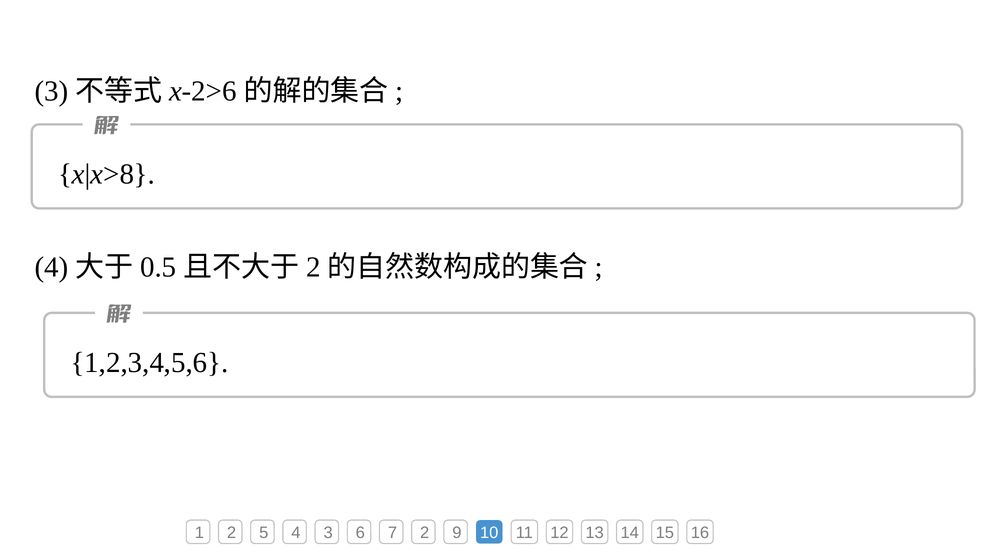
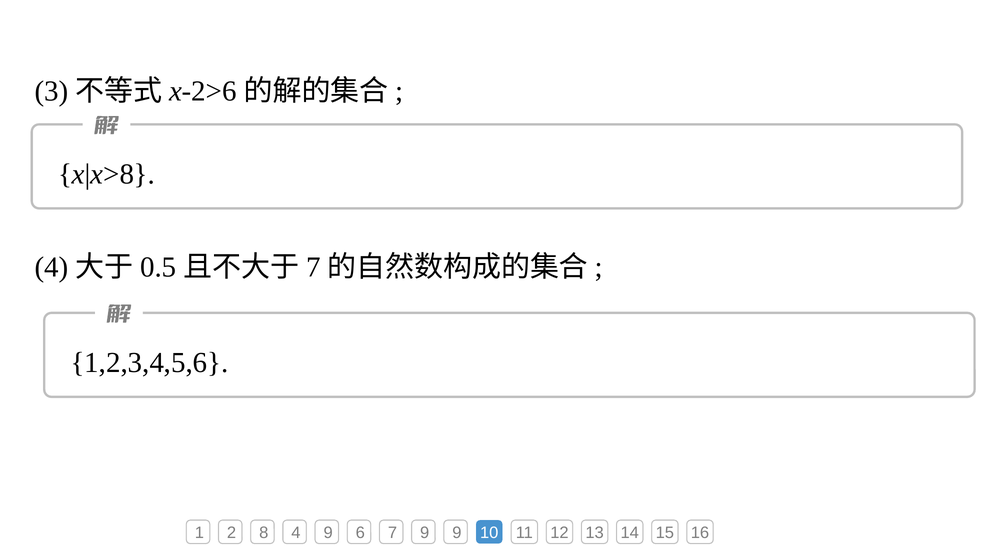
2 at (313, 267): 2 -> 7
5: 5 -> 8
4 3: 3 -> 9
7 2: 2 -> 9
